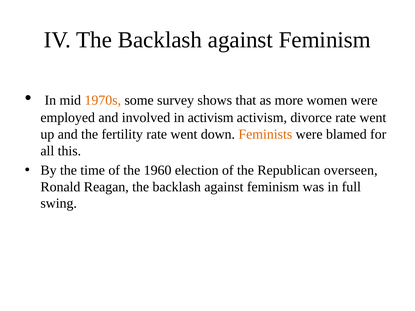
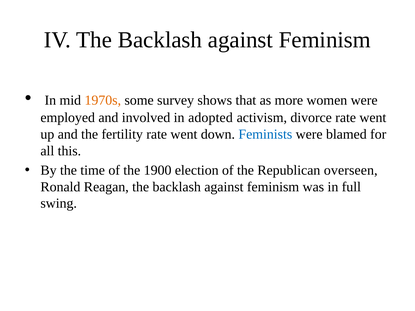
in activism: activism -> adopted
Feminists colour: orange -> blue
1960: 1960 -> 1900
